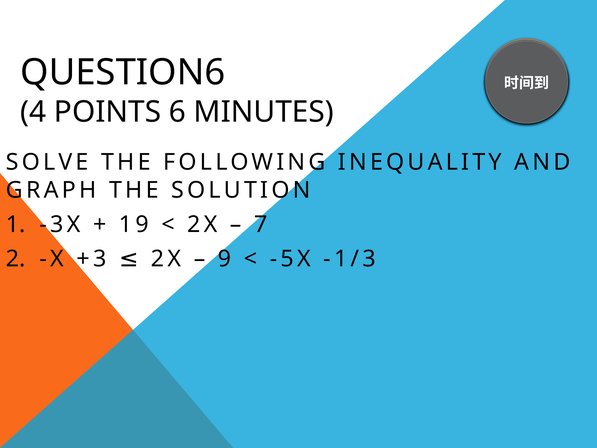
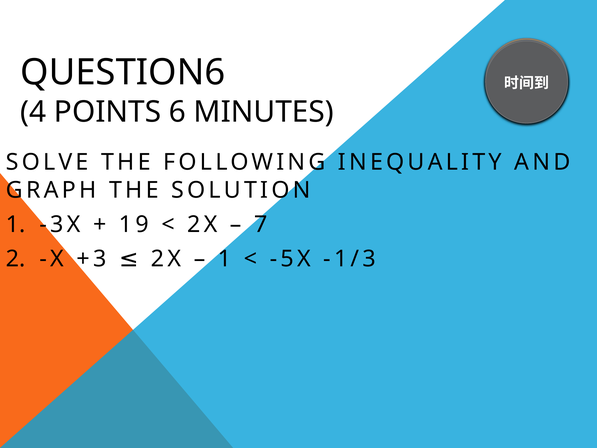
9 at (225, 259): 9 -> 1
